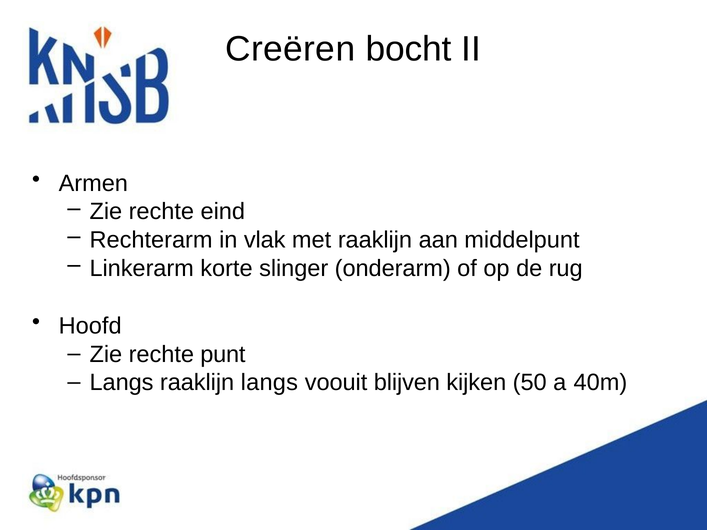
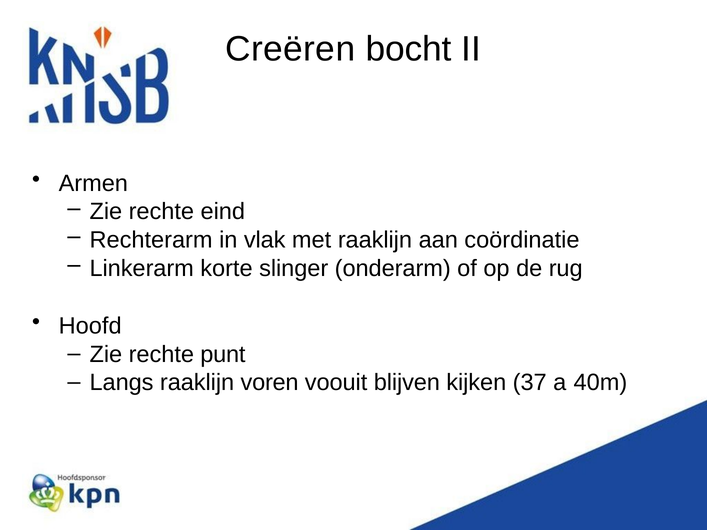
middelpunt: middelpunt -> coördinatie
raaklijn langs: langs -> voren
50: 50 -> 37
